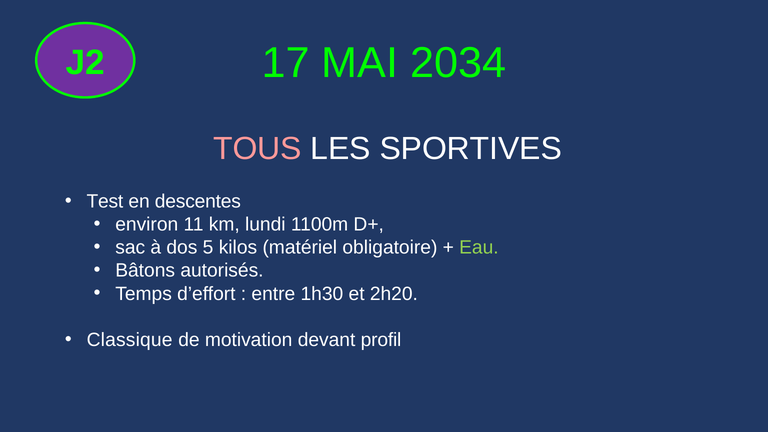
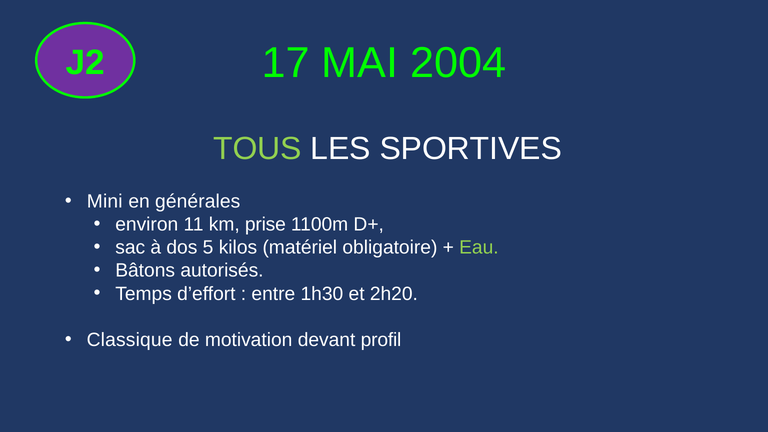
2034: 2034 -> 2004
TOUS colour: pink -> light green
Test: Test -> Mini
descentes: descentes -> générales
lundi: lundi -> prise
